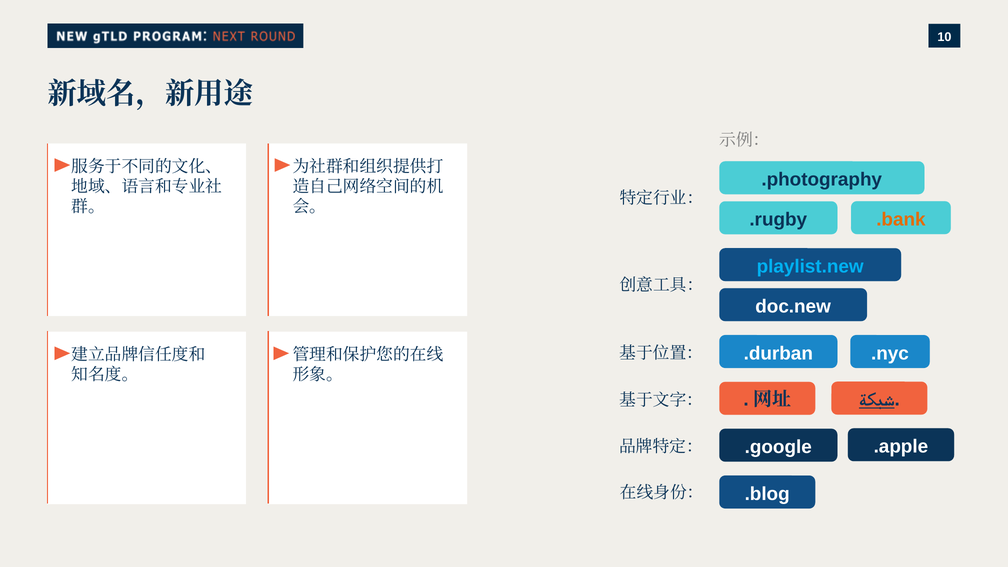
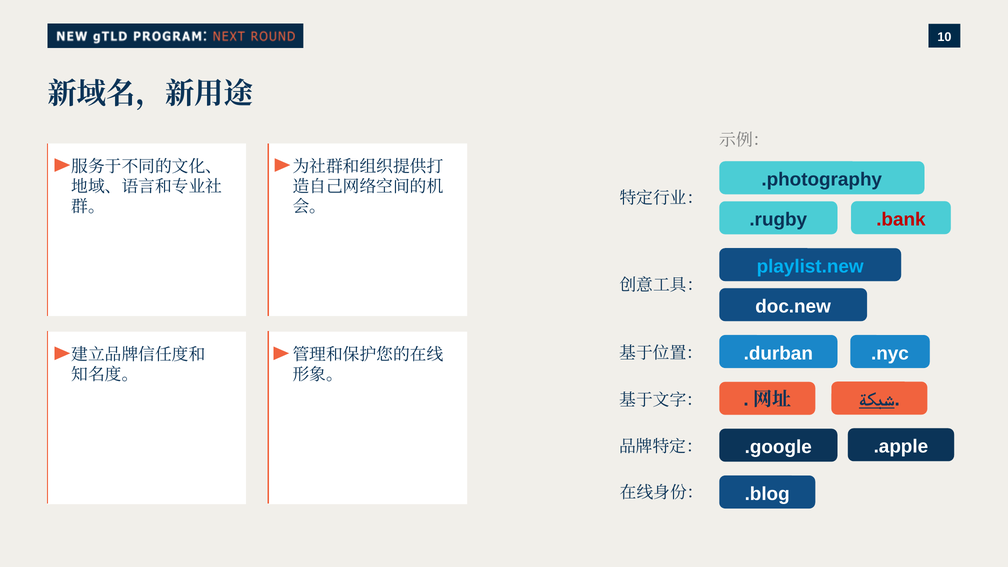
.bank colour: orange -> red
